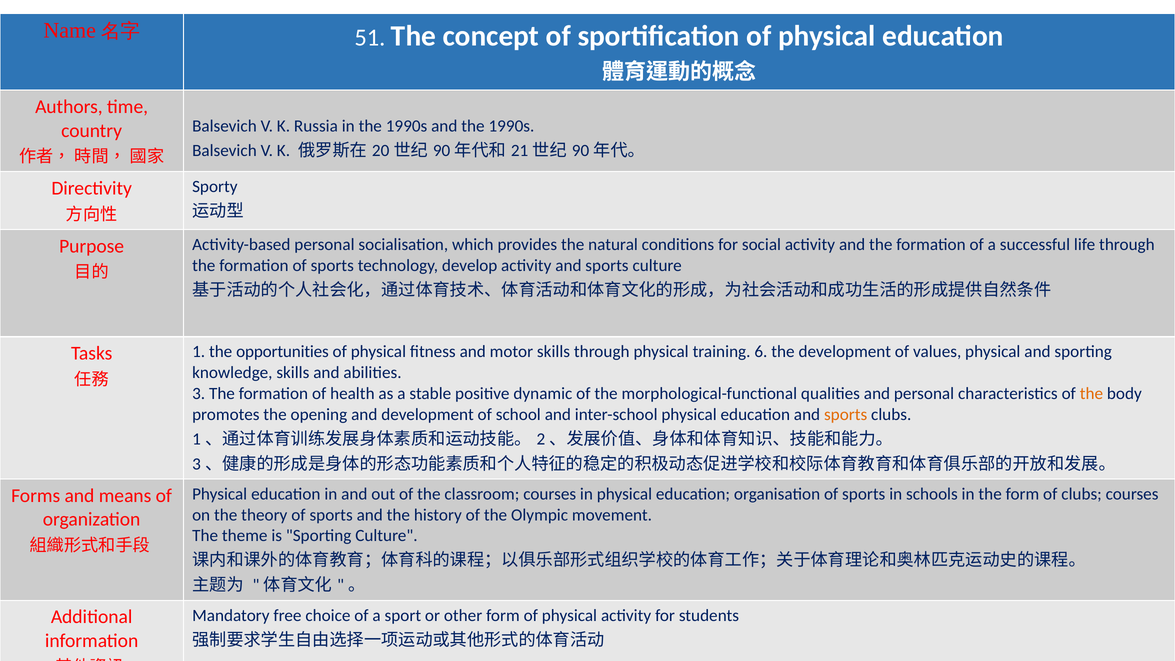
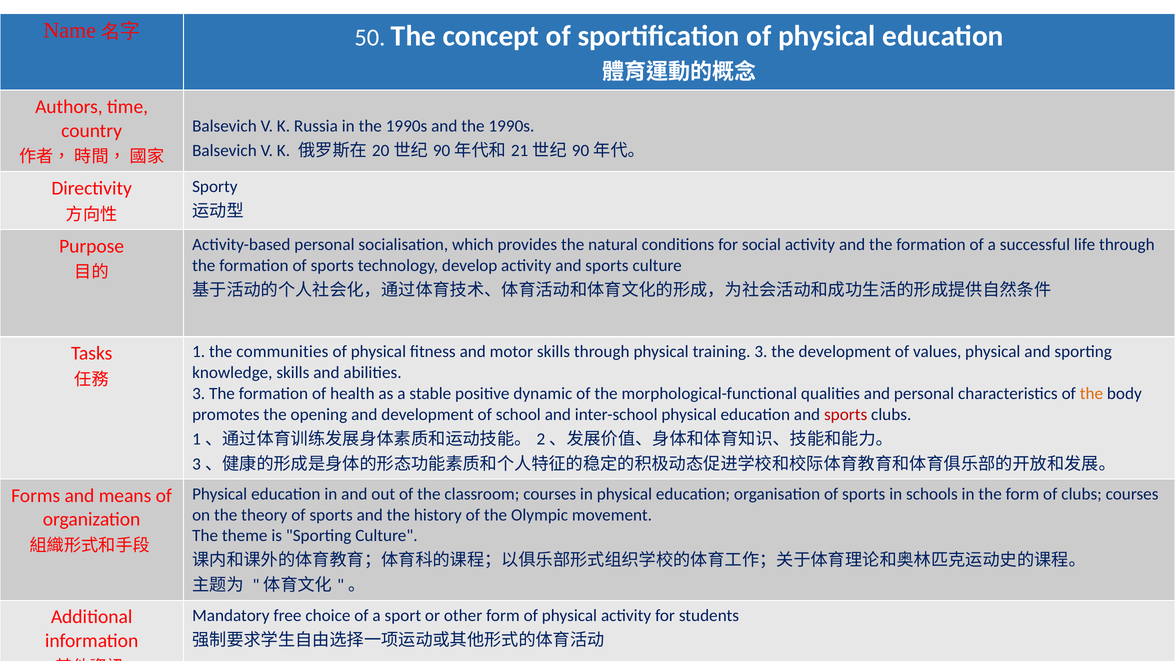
51: 51 -> 50
opportunities: opportunities -> communities
training 6: 6 -> 3
sports at (846, 414) colour: orange -> red
